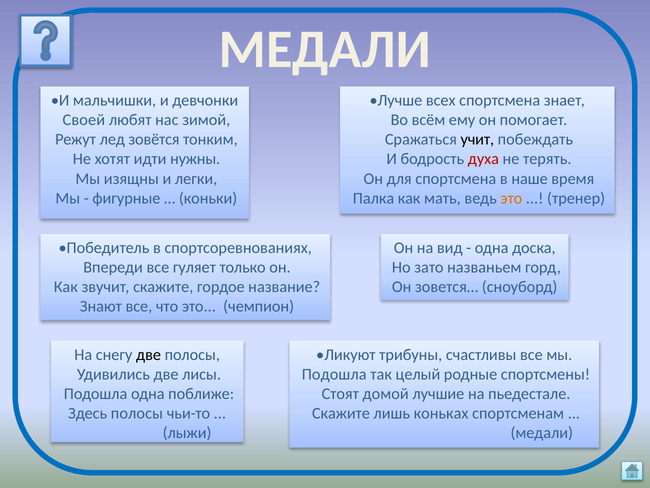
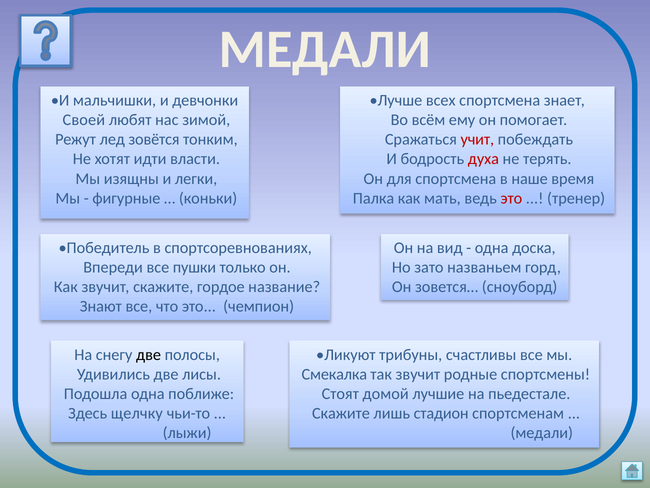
учит colour: black -> red
нужны: нужны -> власти
это at (511, 198) colour: orange -> red
гуляет: гуляет -> пушки
Подошла at (334, 374): Подошла -> Смекалка
так целый: целый -> звучит
Здесь полосы: полосы -> щелчку
коньках: коньках -> стадион
